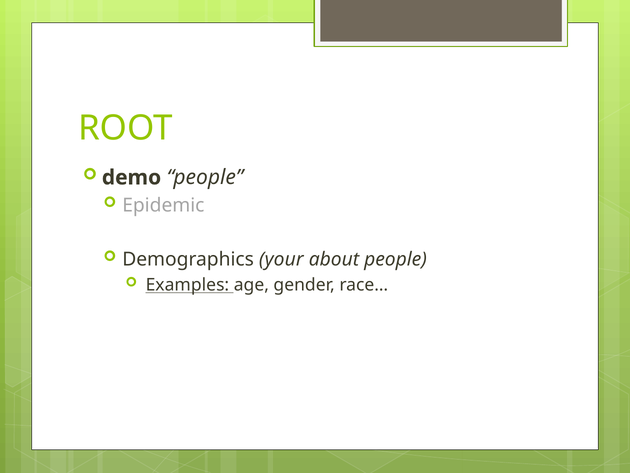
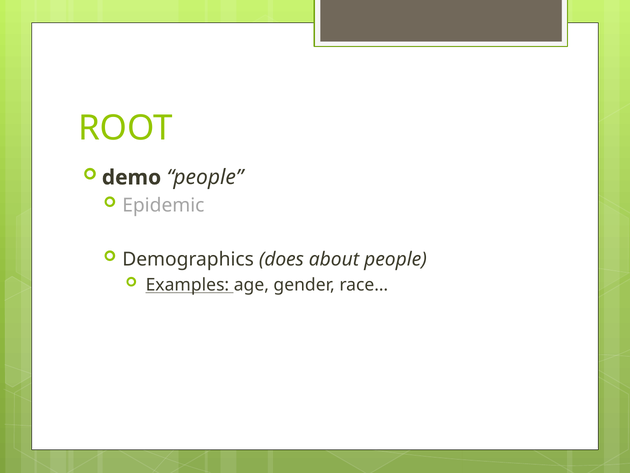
your: your -> does
